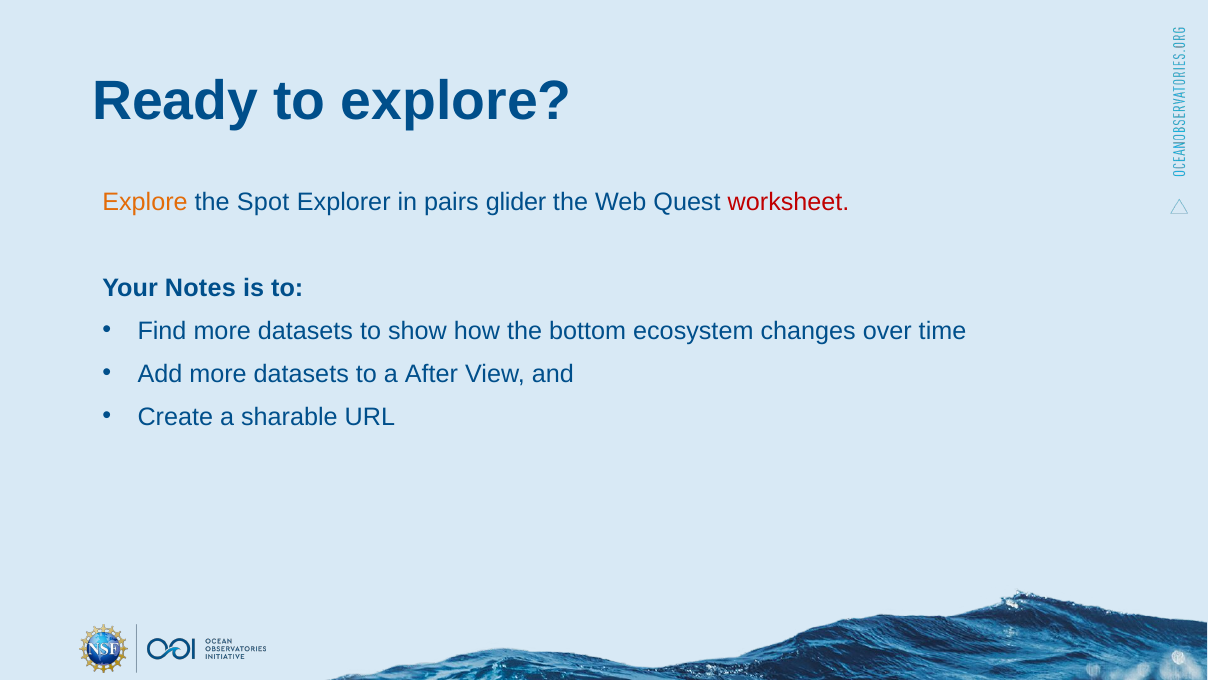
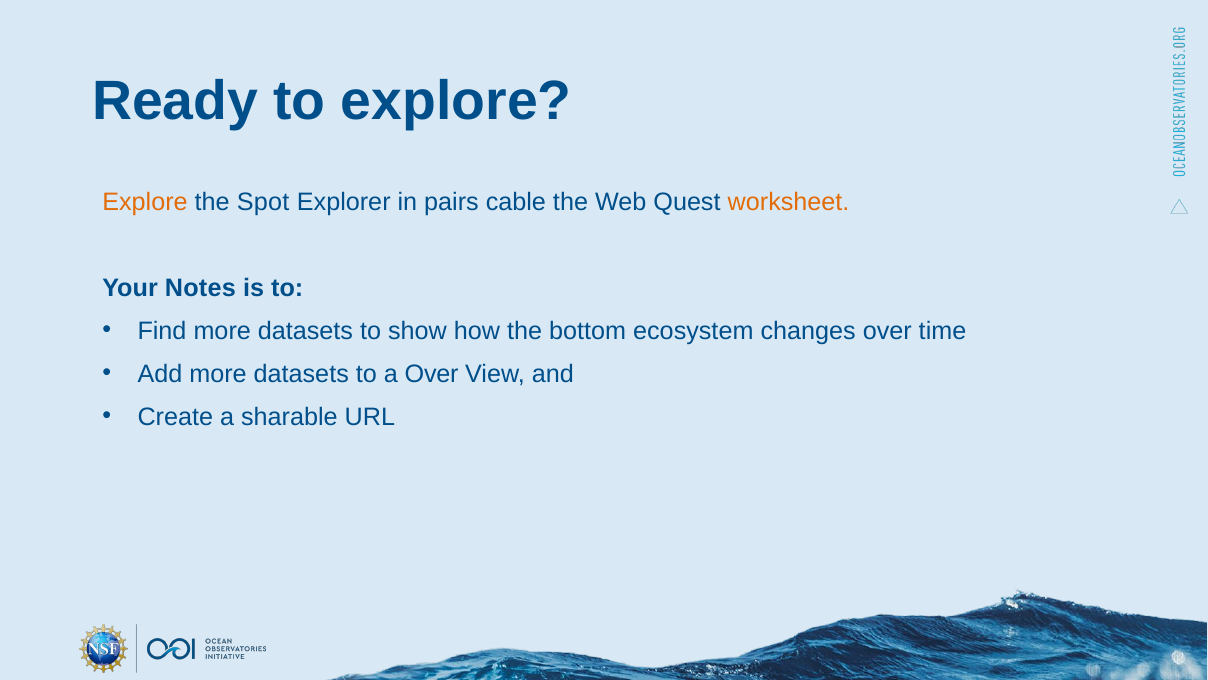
glider: glider -> cable
worksheet colour: red -> orange
a After: After -> Over
